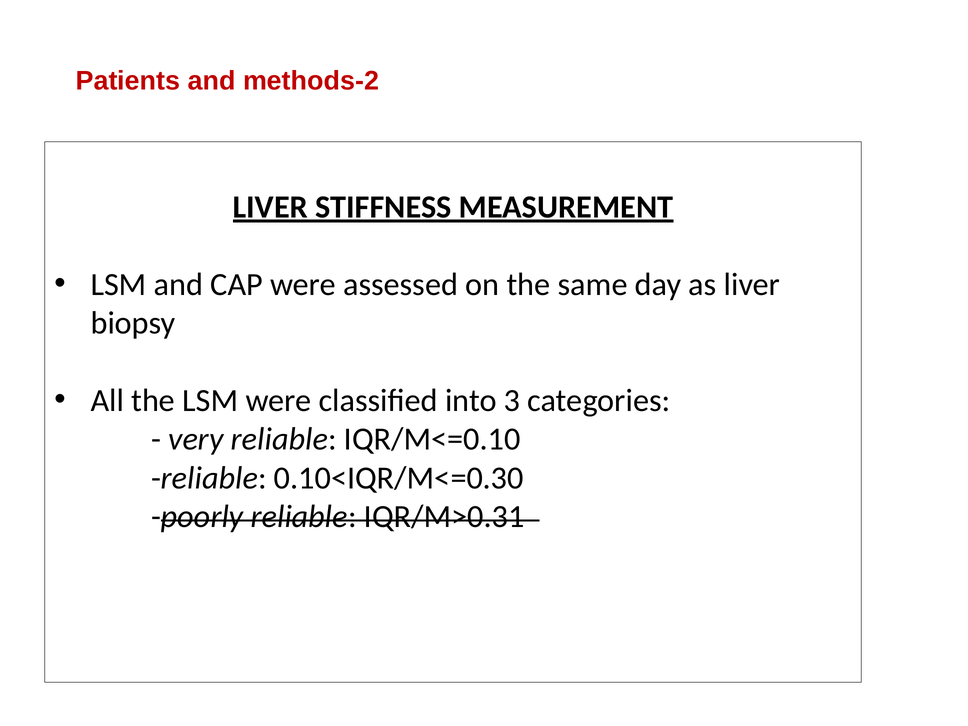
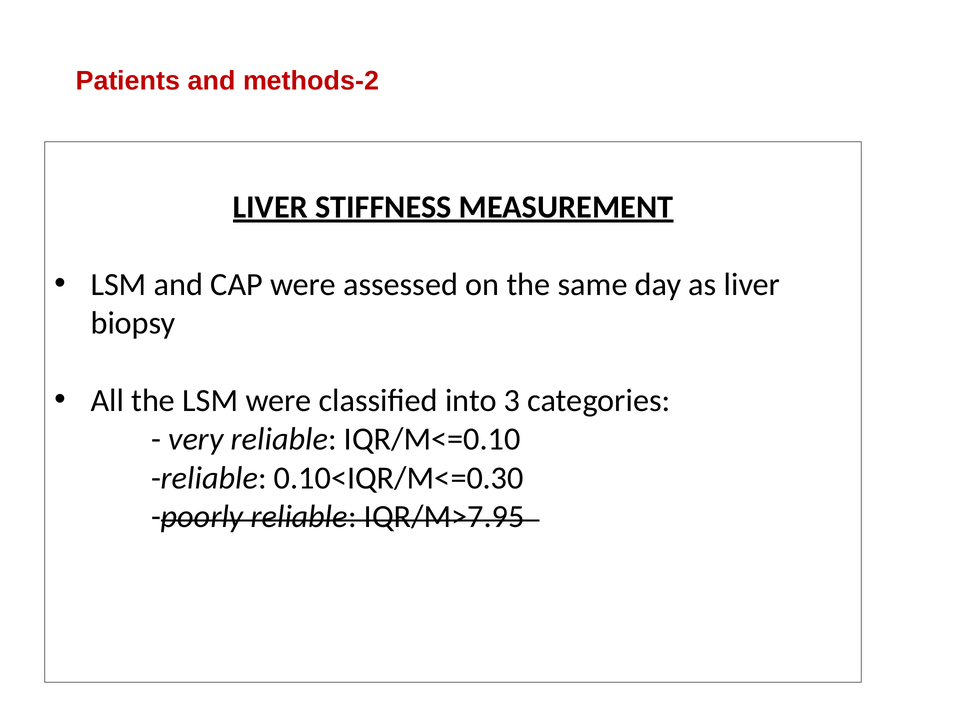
IQR/M>0.31: IQR/M>0.31 -> IQR/M>7.95
